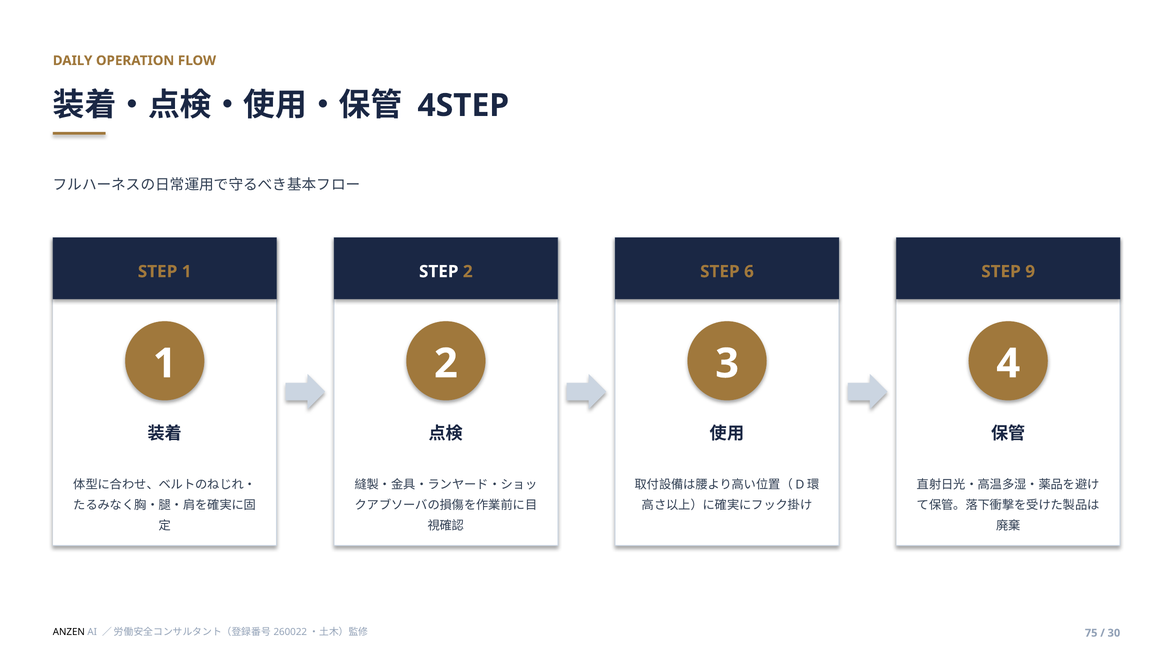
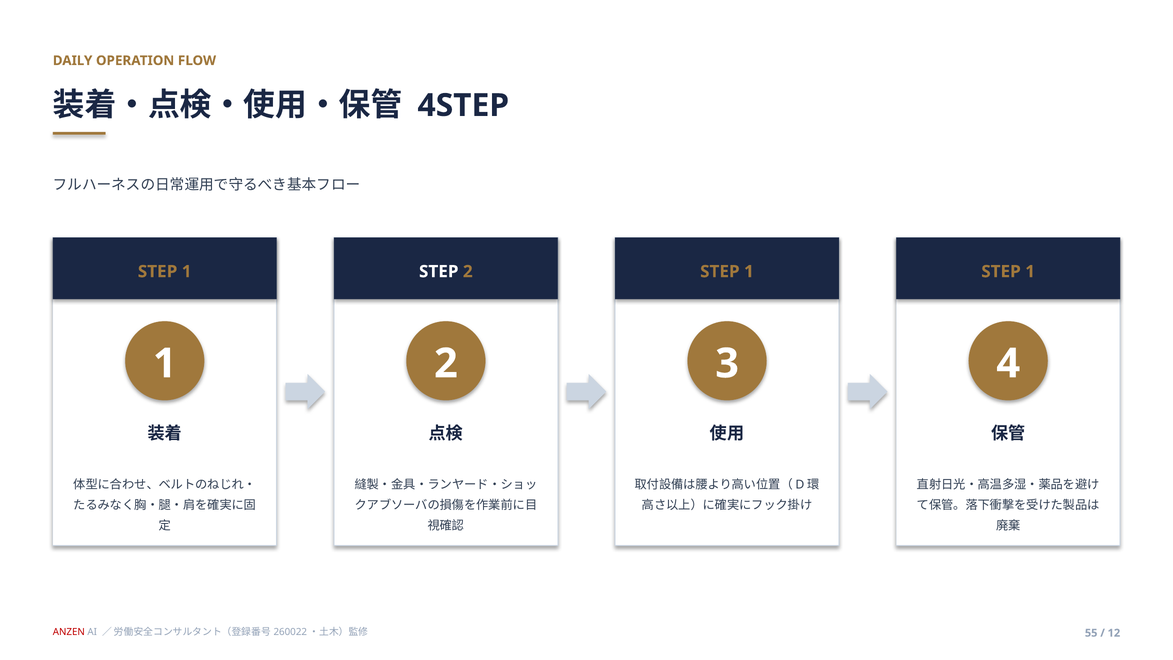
6 at (749, 272): 6 -> 1
9 at (1030, 272): 9 -> 1
ANZEN colour: black -> red
75: 75 -> 55
30: 30 -> 12
